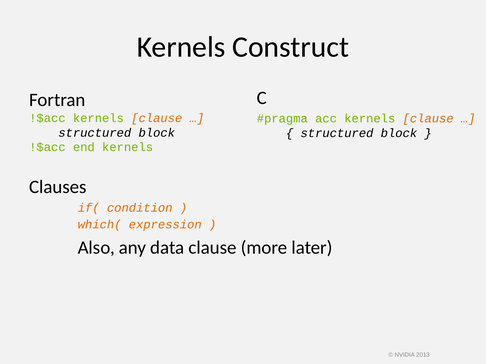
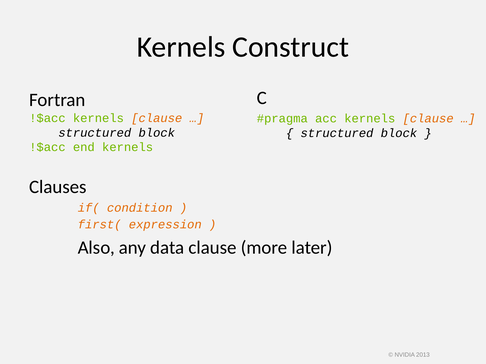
which(: which( -> first(
